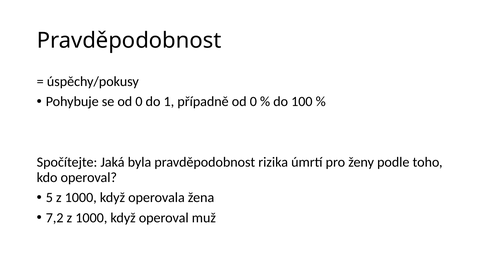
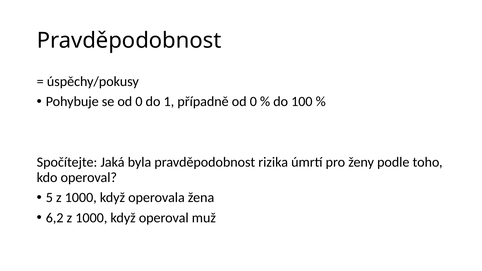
7,2: 7,2 -> 6,2
